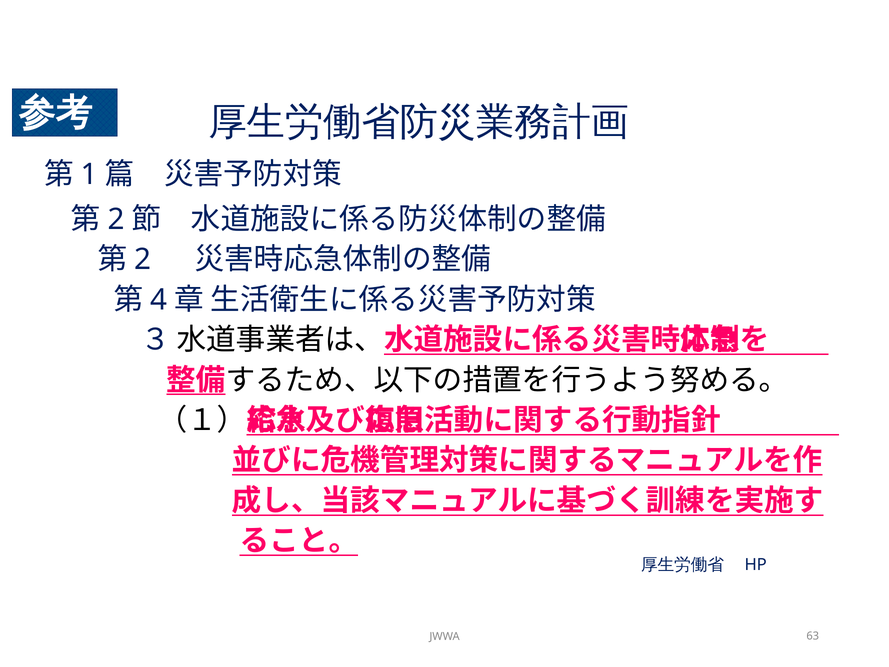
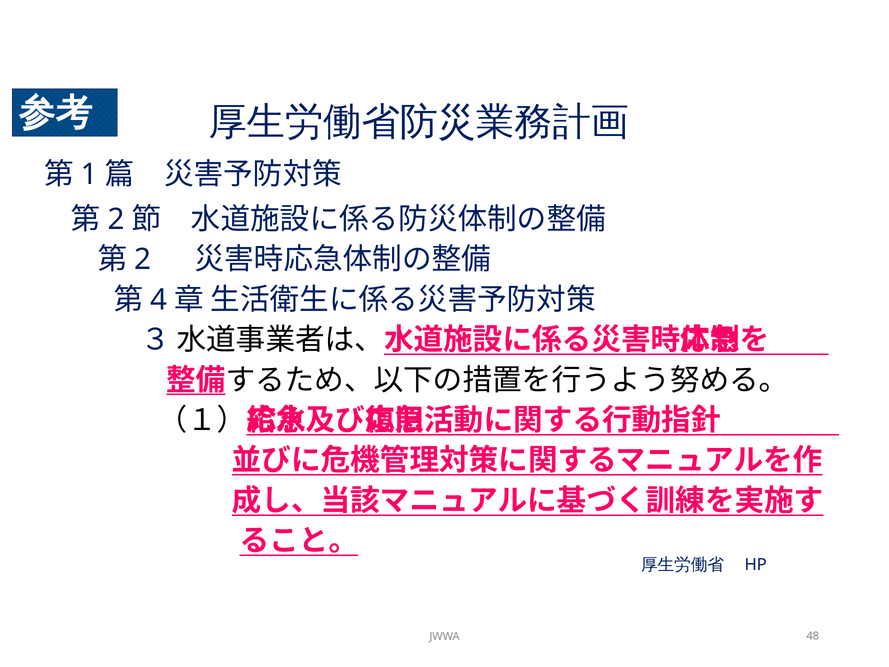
63: 63 -> 48
